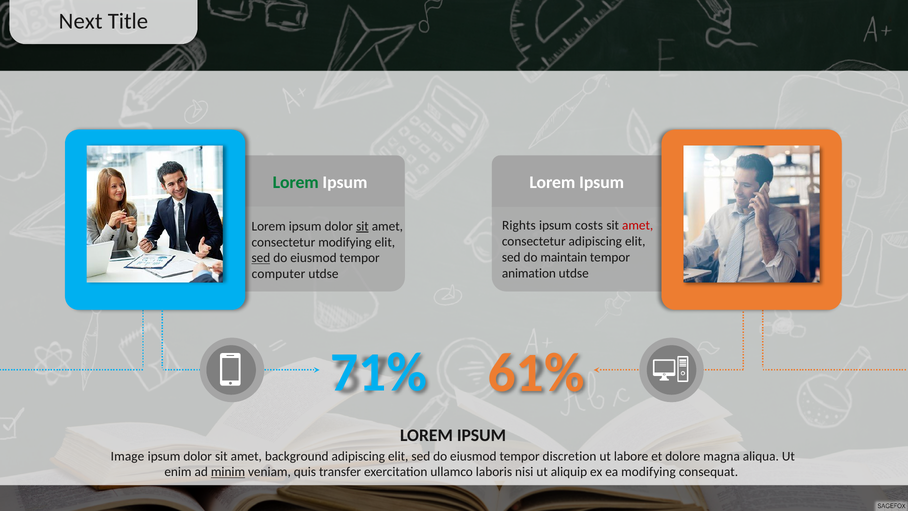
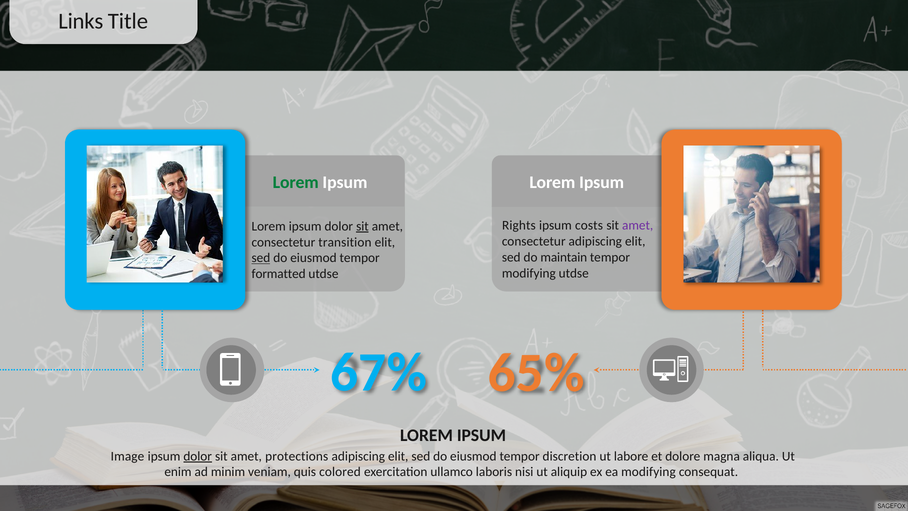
Next: Next -> Links
amet at (638, 225) colour: red -> purple
consectetur modifying: modifying -> transition
animation at (529, 273): animation -> modifying
computer: computer -> formatted
71%: 71% -> 67%
61%: 61% -> 65%
dolor at (198, 456) underline: none -> present
background: background -> protections
minim underline: present -> none
transfer: transfer -> colored
